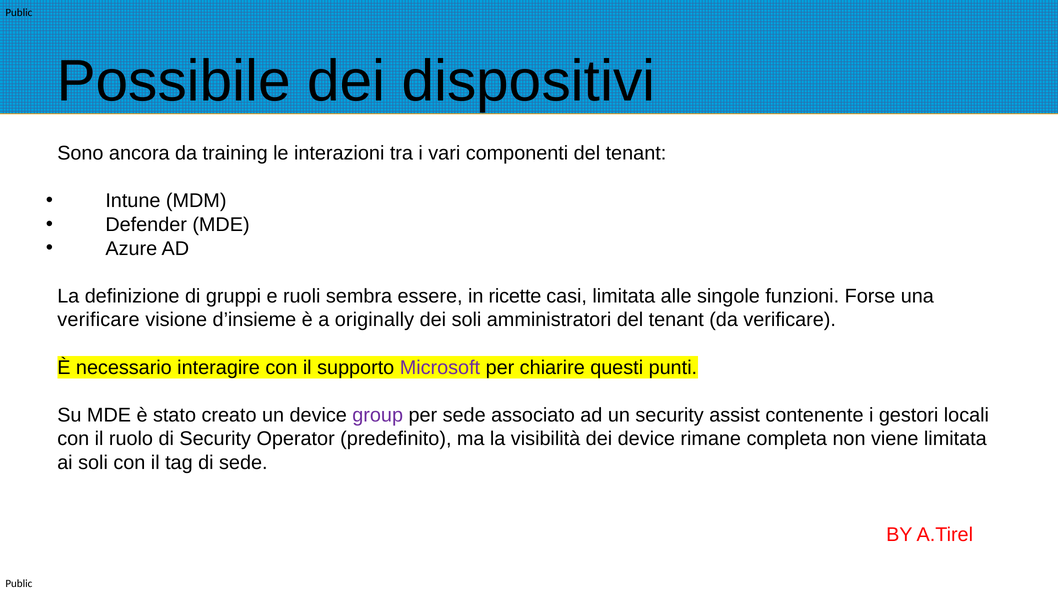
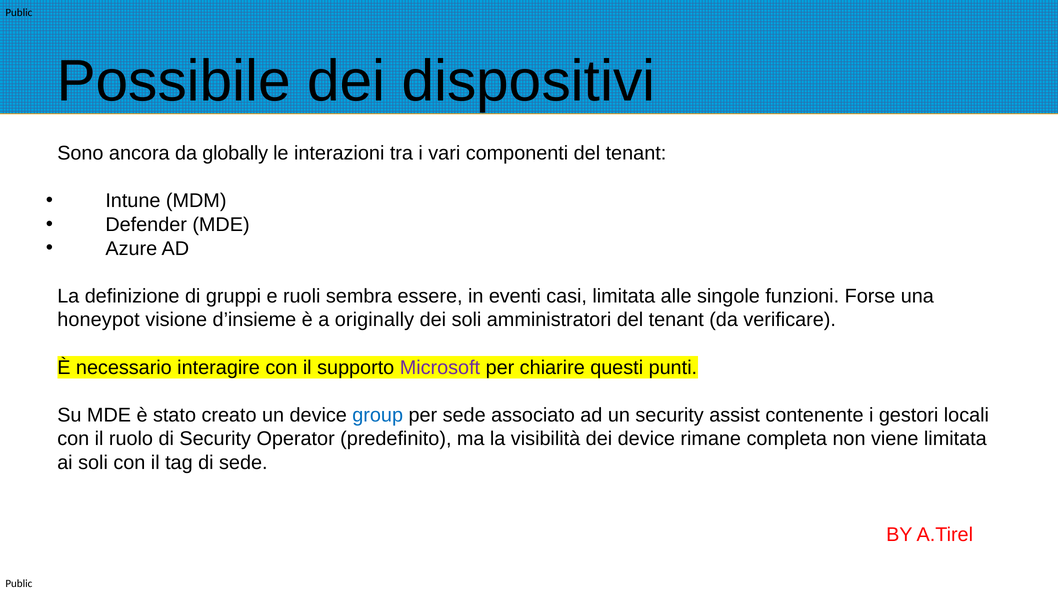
training: training -> globally
ricette: ricette -> eventi
verificare at (98, 320): verificare -> honeypot
group colour: purple -> blue
